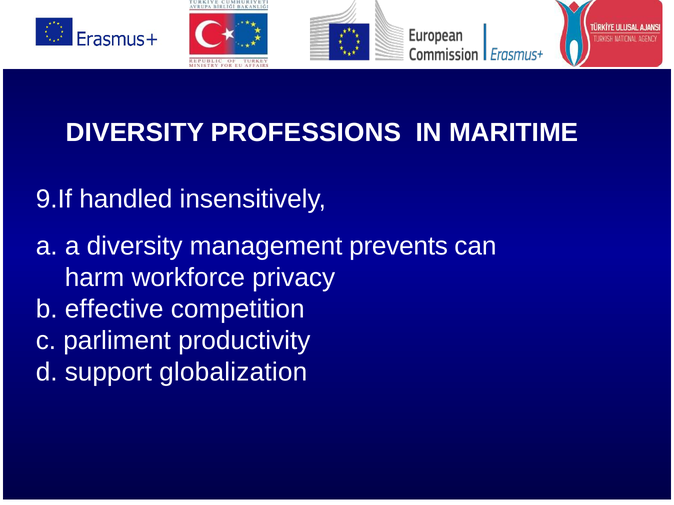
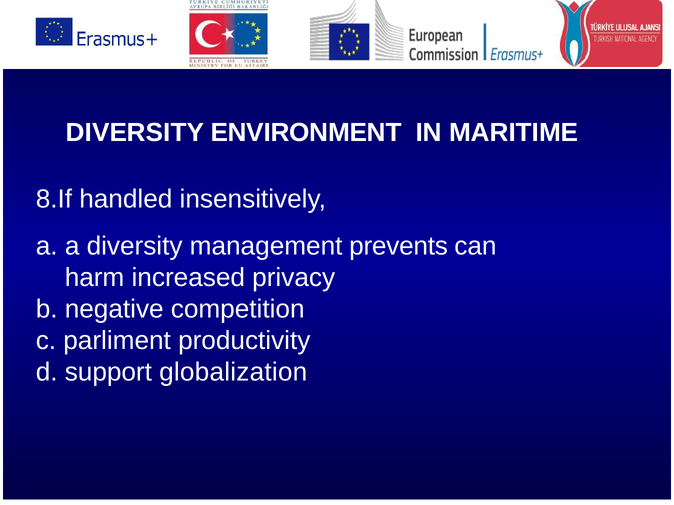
PROFESSIONS: PROFESSIONS -> ENVIRONMENT
9.If: 9.If -> 8.If
workforce: workforce -> increased
effective: effective -> negative
